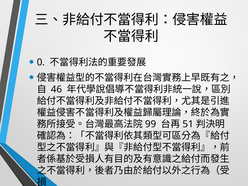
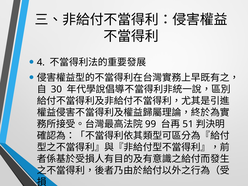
0: 0 -> 4
46: 46 -> 30
